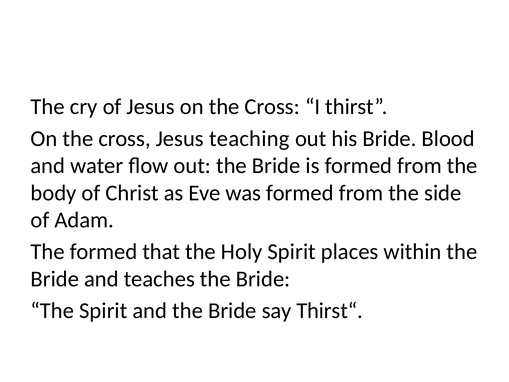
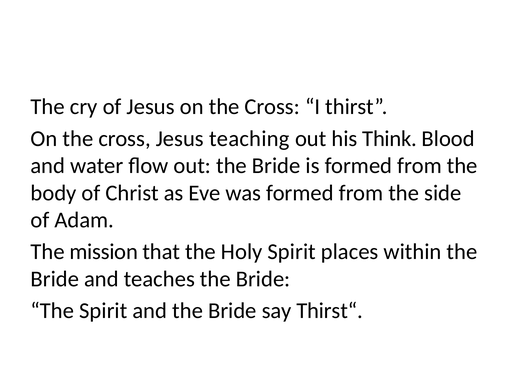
his Bride: Bride -> Think
The formed: formed -> mission
